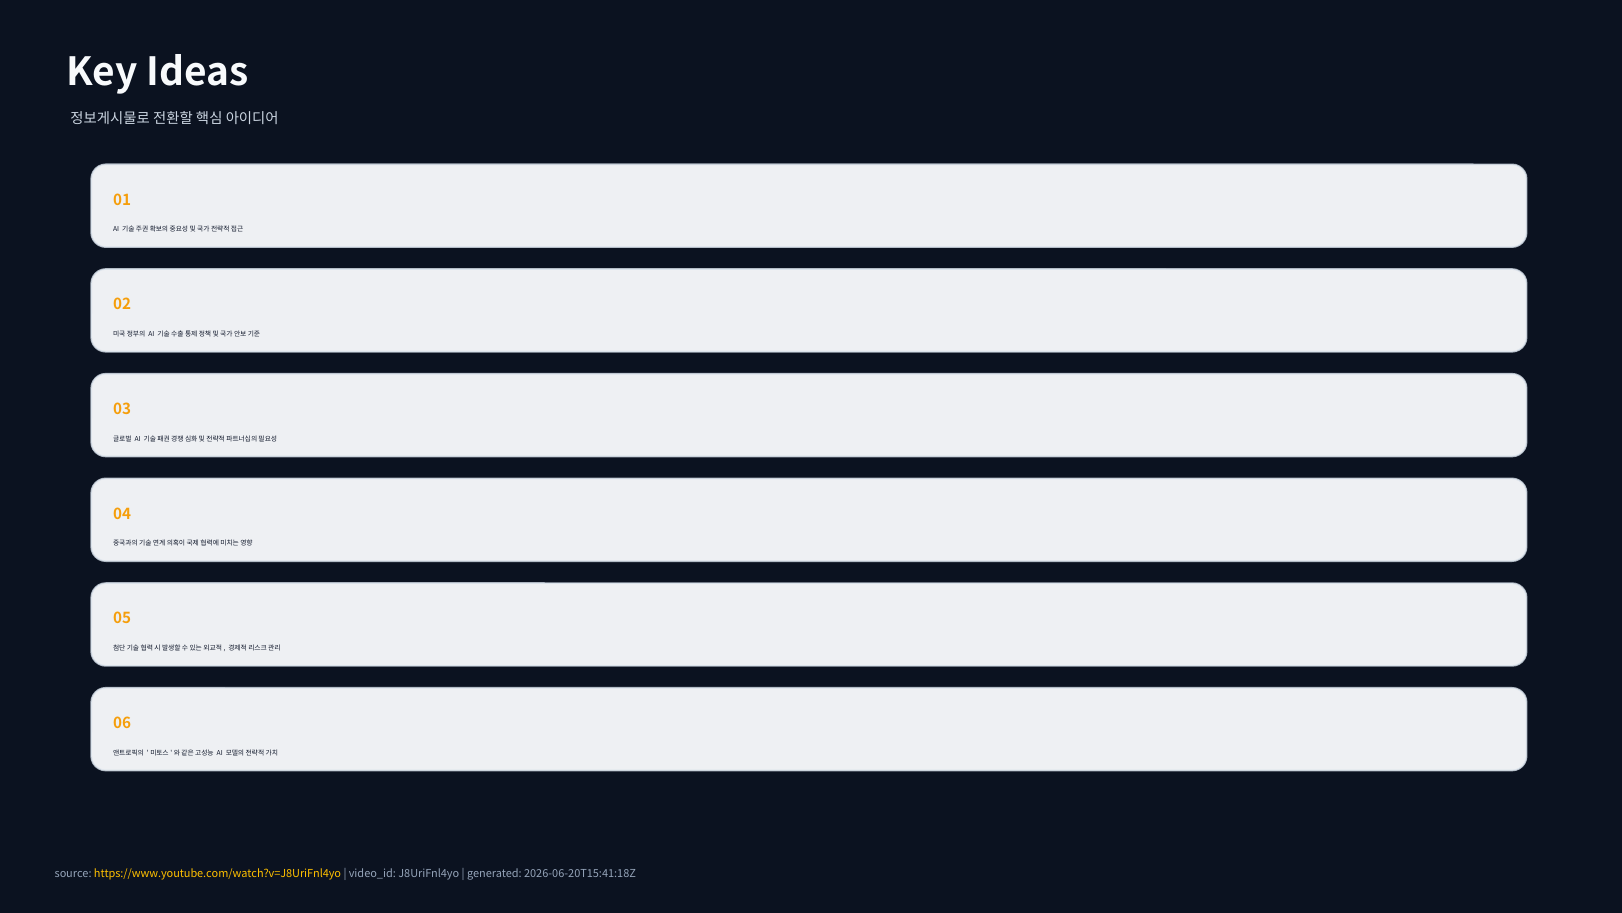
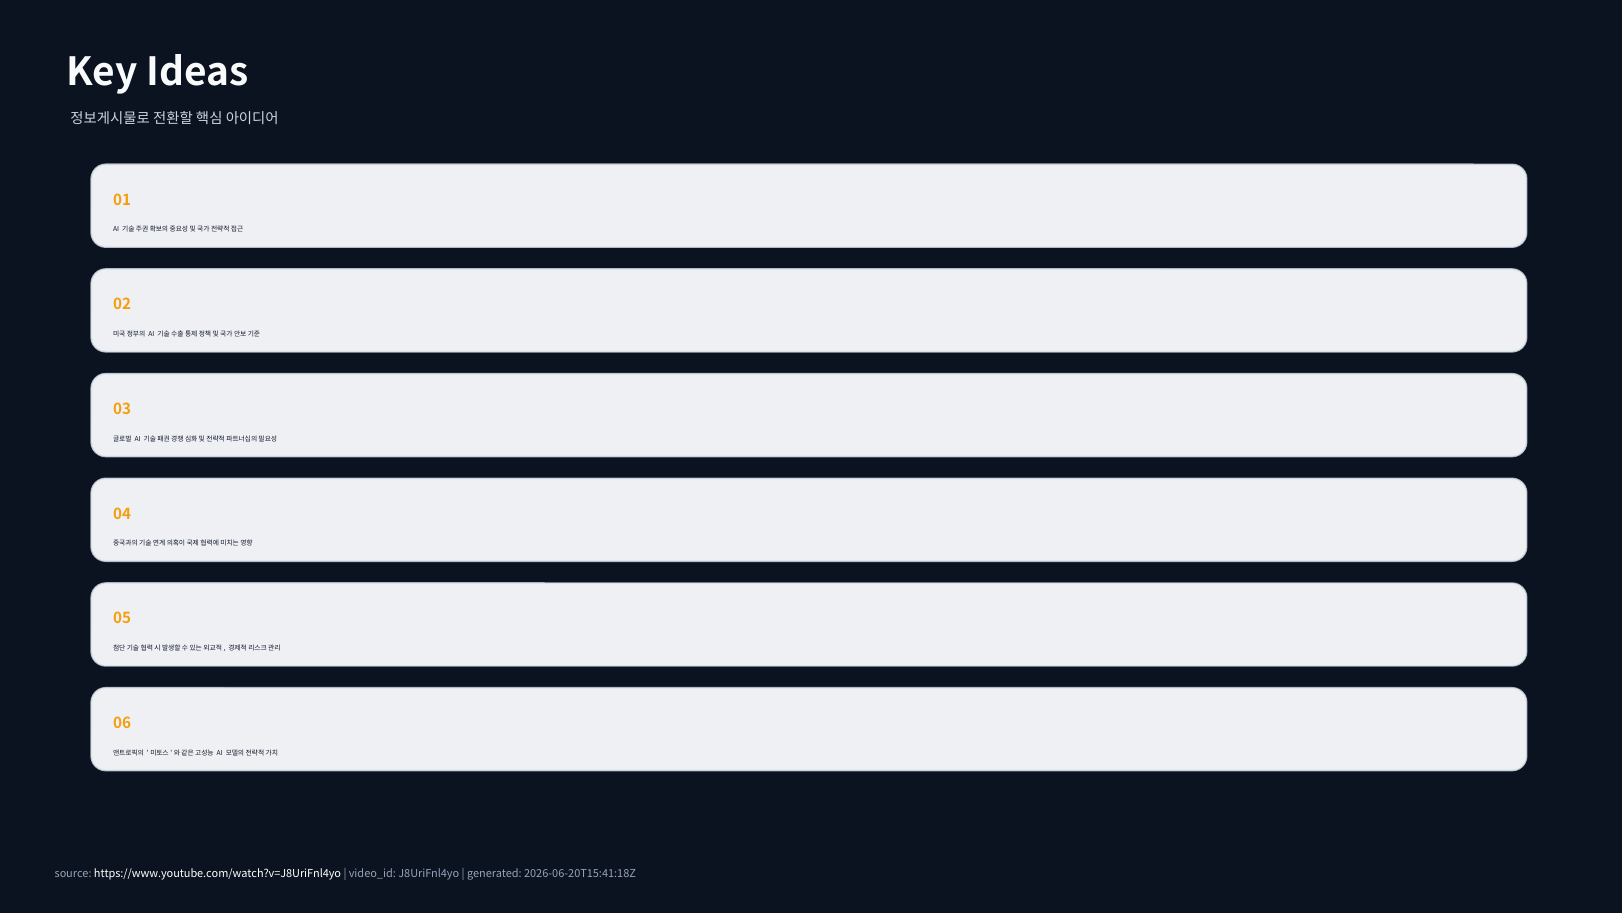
https://www.youtube.com/watch?v=J8UriFnl4yo colour: yellow -> white
